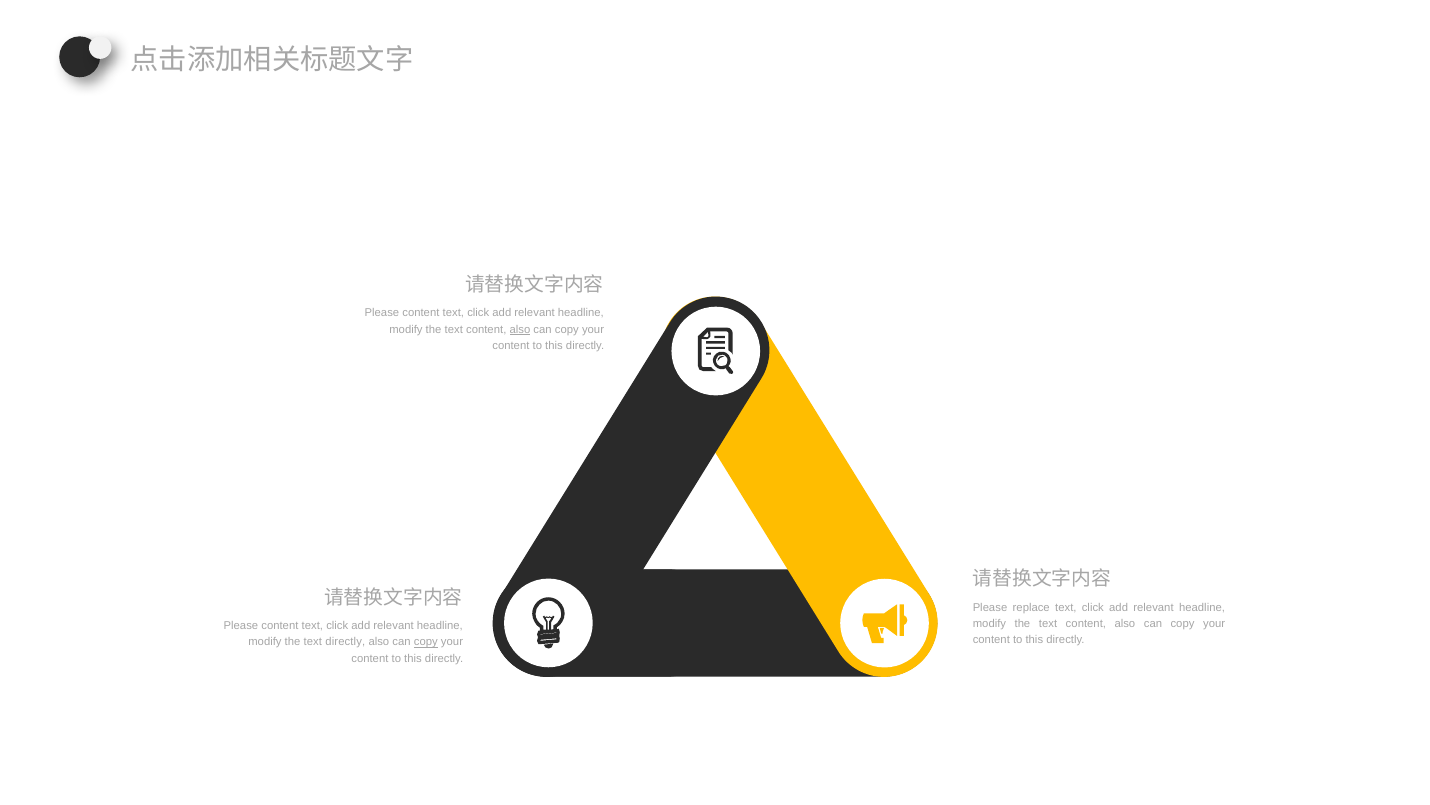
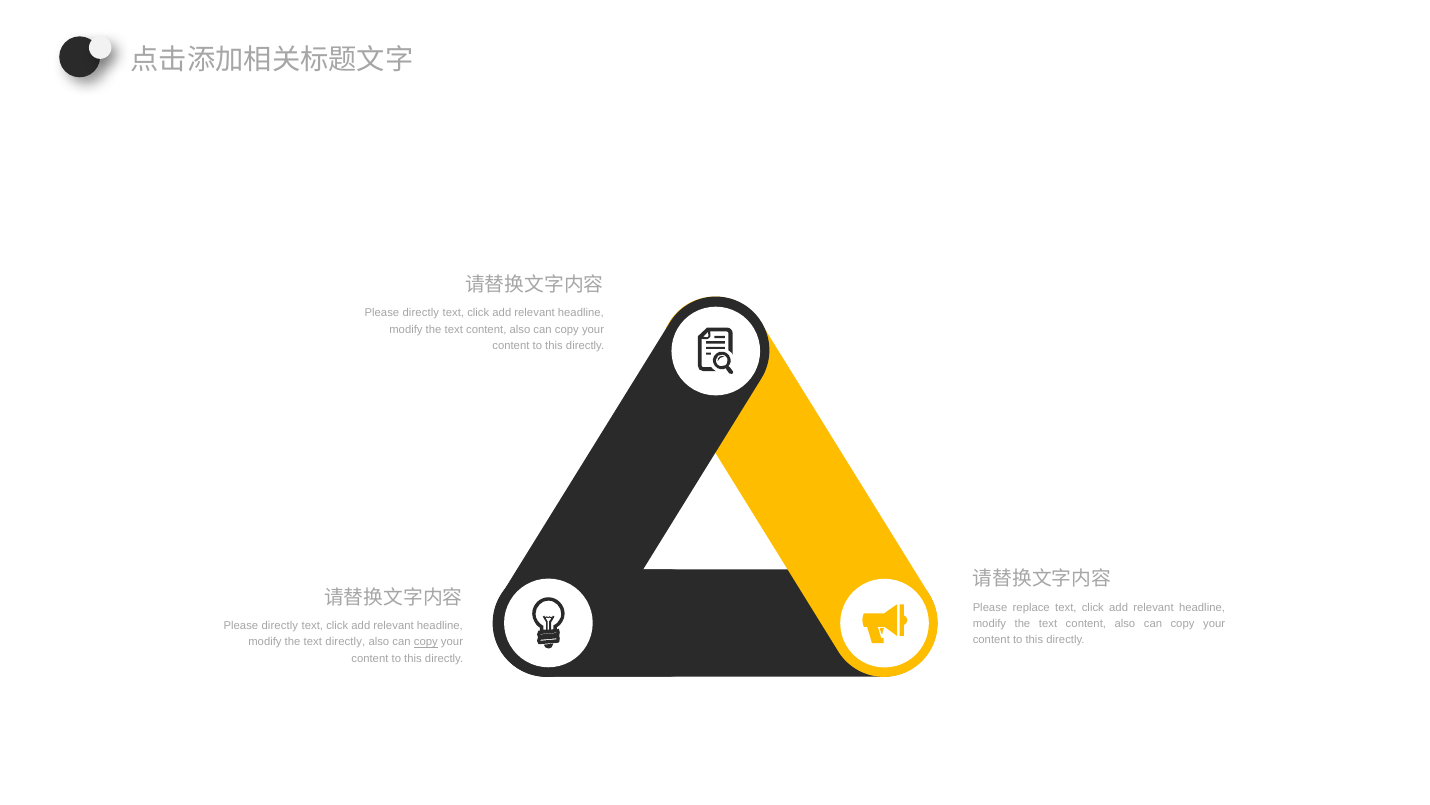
content at (421, 313): content -> directly
also at (520, 329) underline: present -> none
content at (280, 625): content -> directly
